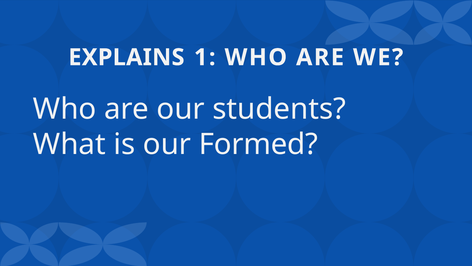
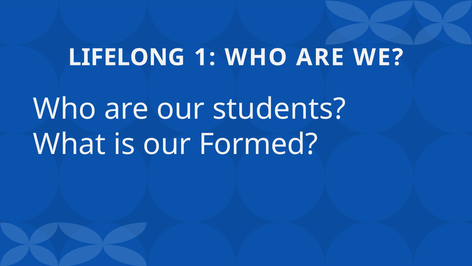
EXPLAINS: EXPLAINS -> LIFELONG
